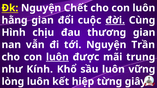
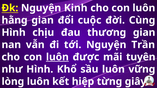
Chết: Chết -> Kinh
đời underline: present -> none
trung: trung -> tuyên
như Kính: Kính -> Hình
